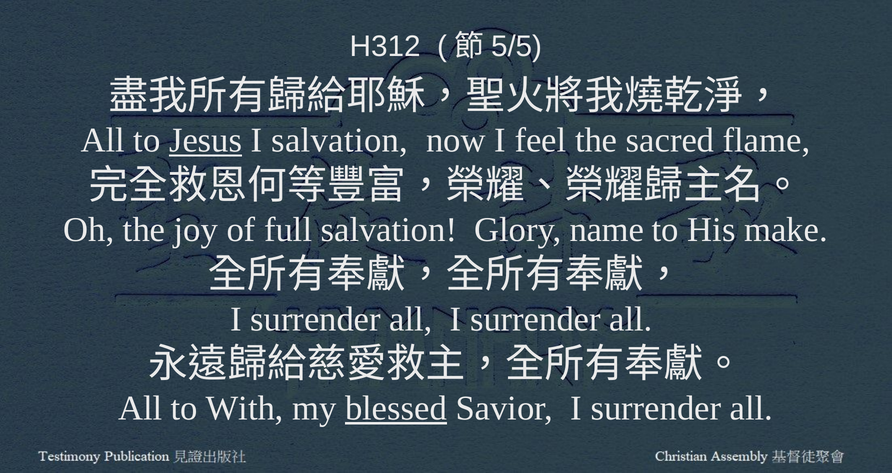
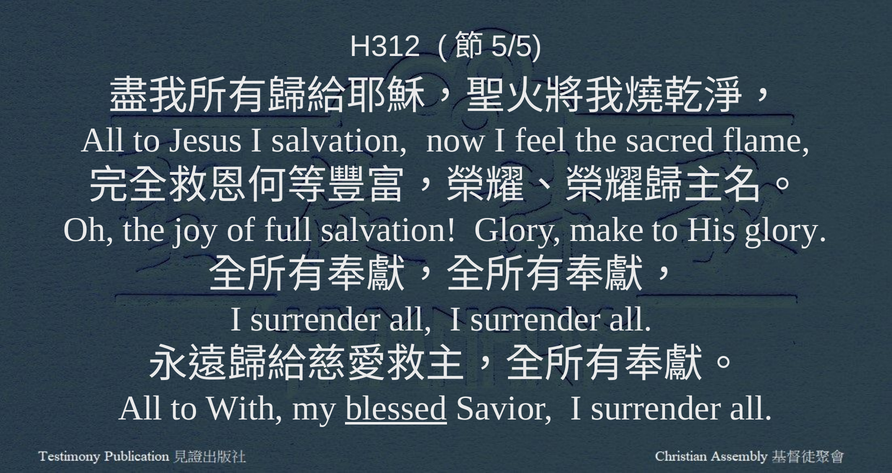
Jesus underline: present -> none
name: name -> make
His make: make -> glory
